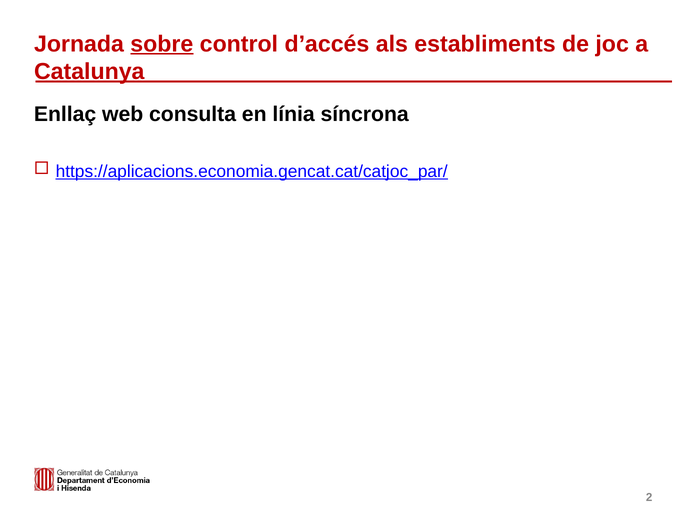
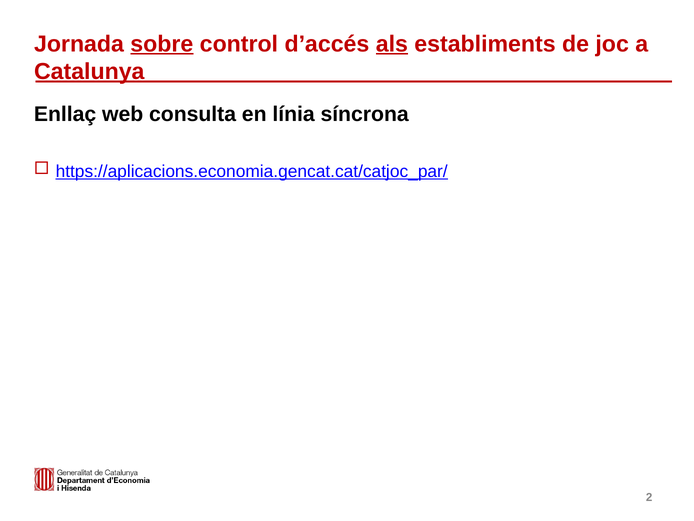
als underline: none -> present
